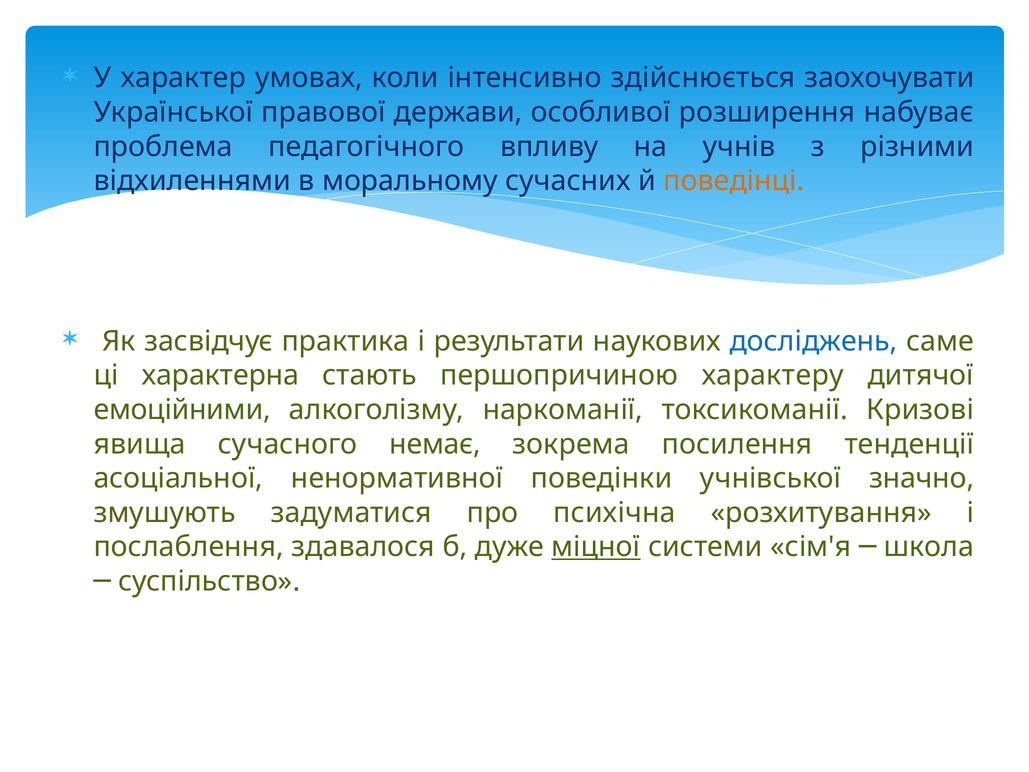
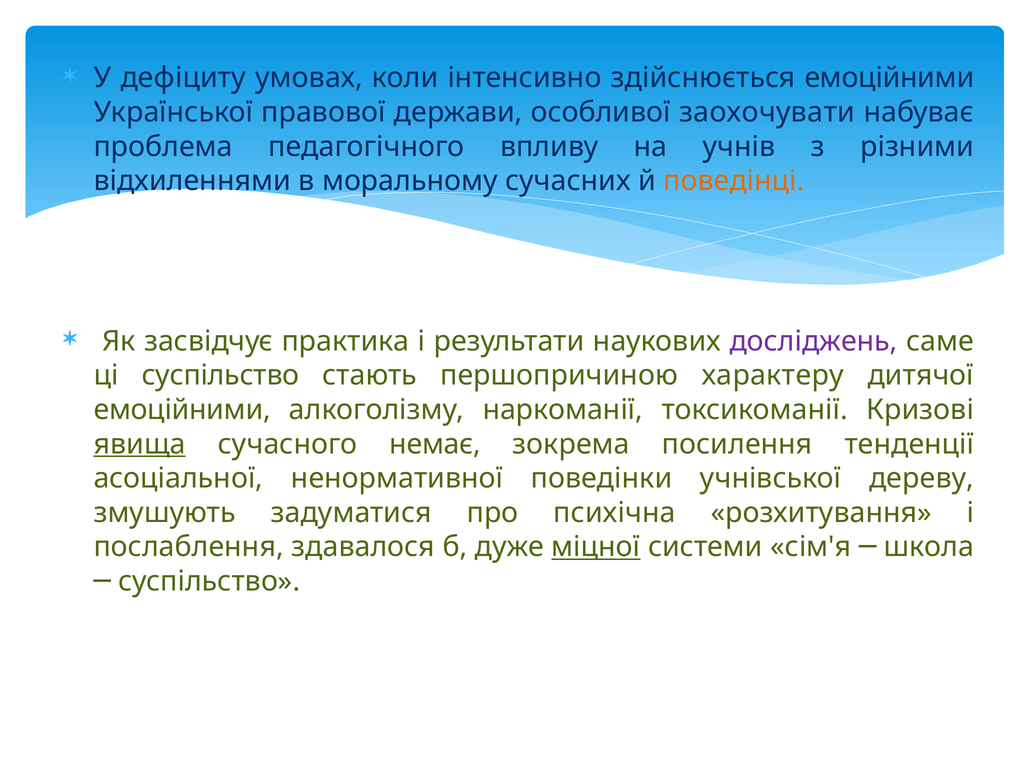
характер: характер -> дефіциту
здійснюється заохочувати: заохочувати -> емоційними
розширення: розширення -> заохочувати
досліджень colour: blue -> purple
ці характерна: характерна -> суспільство
явища underline: none -> present
значно: значно -> дереву
